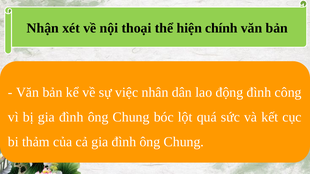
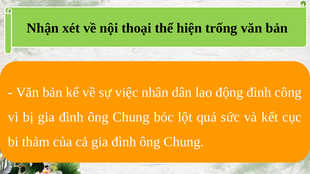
chính: chính -> trống
